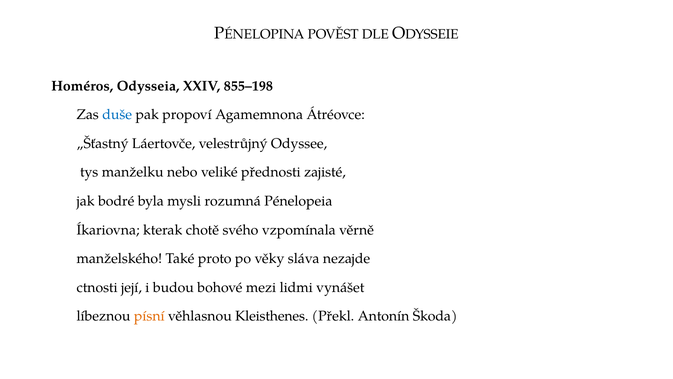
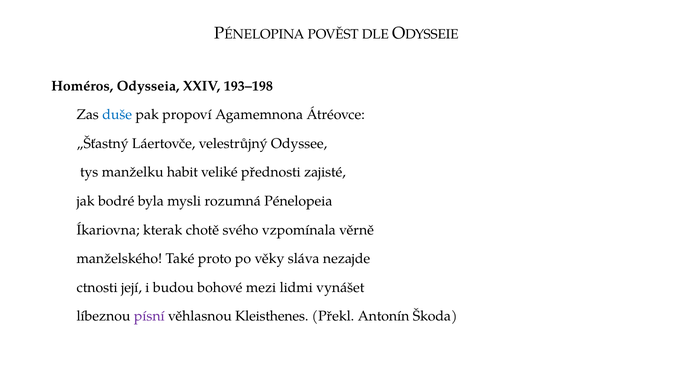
855–198: 855–198 -> 193–198
nebo: nebo -> habit
písní colour: orange -> purple
